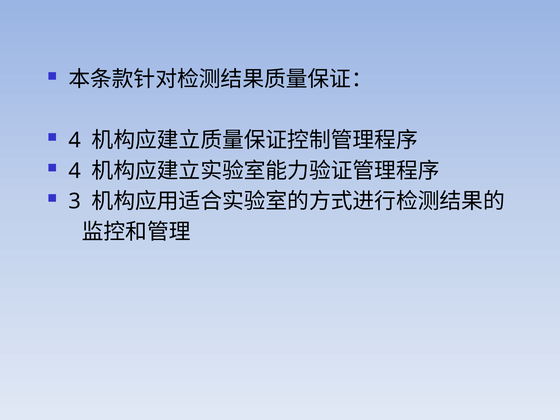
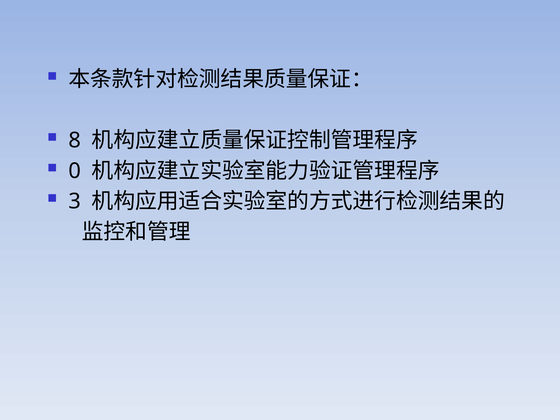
4 at (75, 140): 4 -> 8
4 at (75, 171): 4 -> 0
